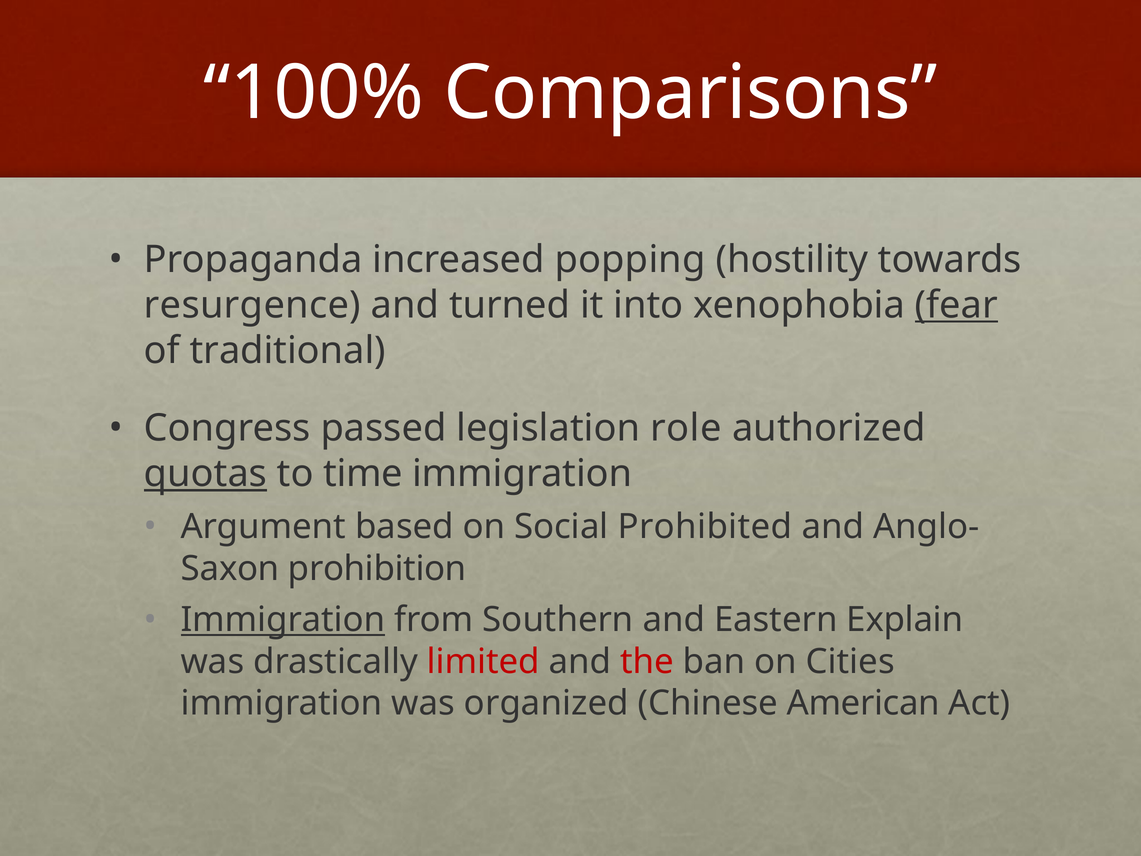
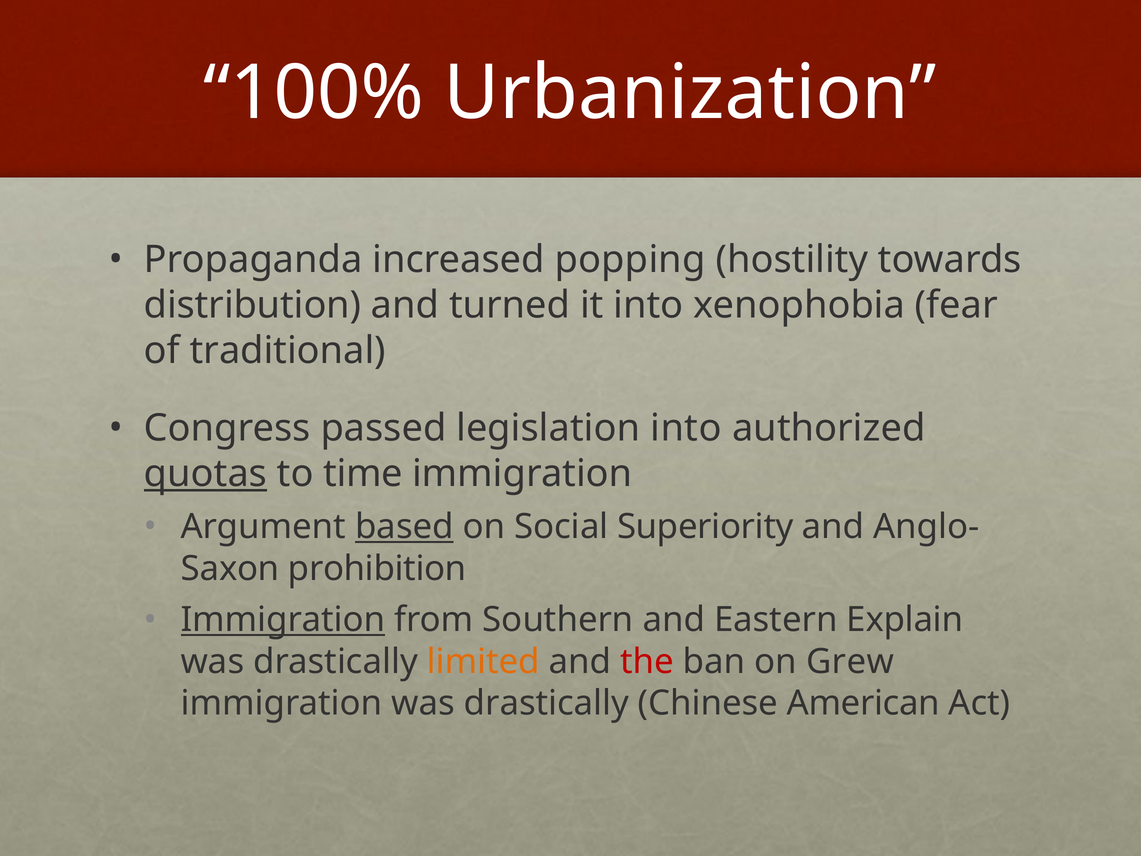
Comparisons: Comparisons -> Urbanization
resurgence: resurgence -> distribution
fear underline: present -> none
legislation role: role -> into
based underline: none -> present
Prohibited: Prohibited -> Superiority
limited colour: red -> orange
Cities: Cities -> Grew
immigration was organized: organized -> drastically
